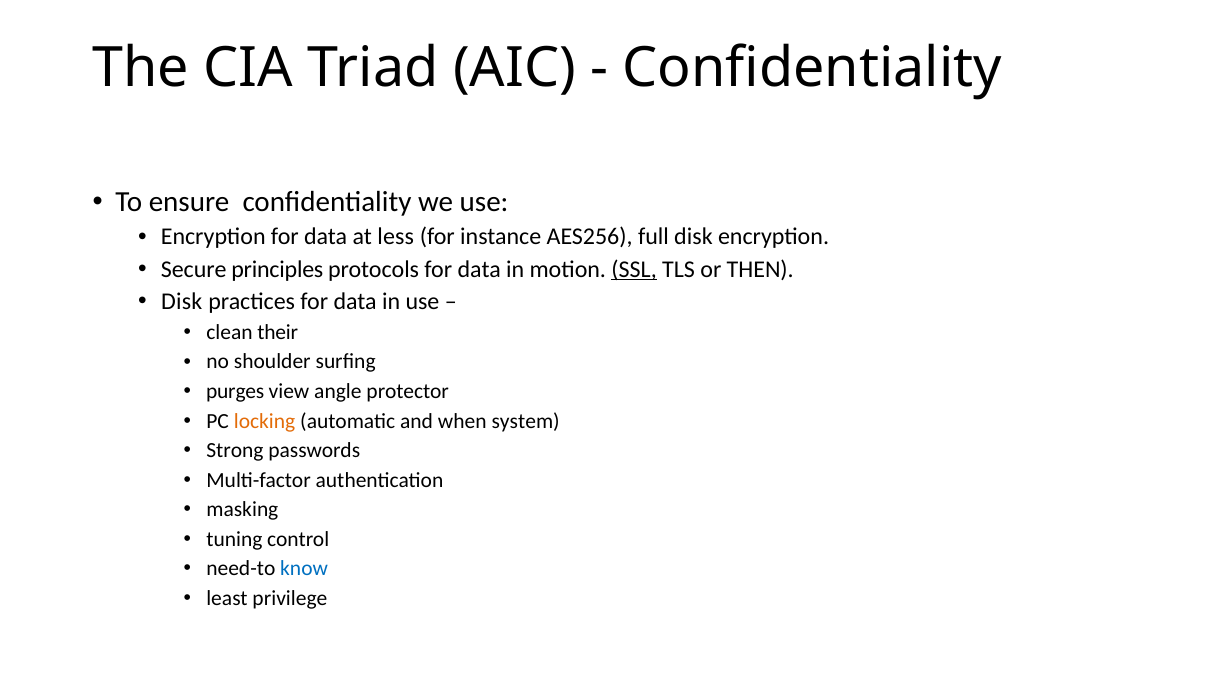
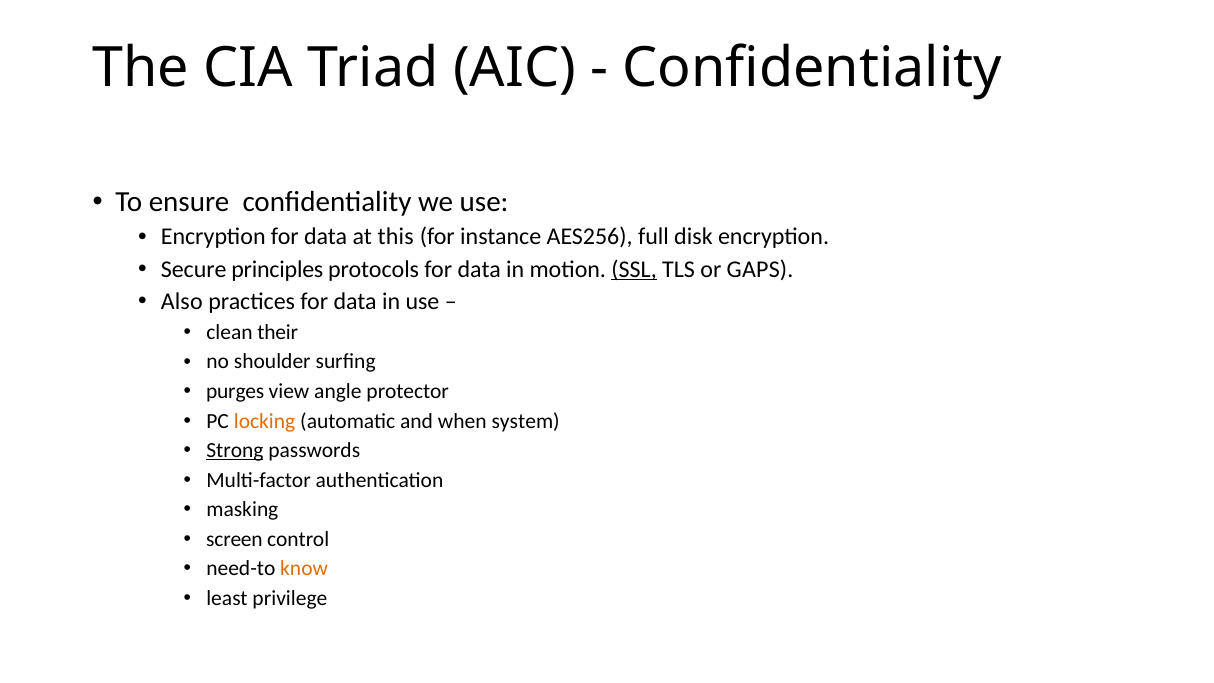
less: less -> this
THEN: THEN -> GAPS
Disk at (182, 301): Disk -> Also
Strong underline: none -> present
tuning: tuning -> screen
know colour: blue -> orange
